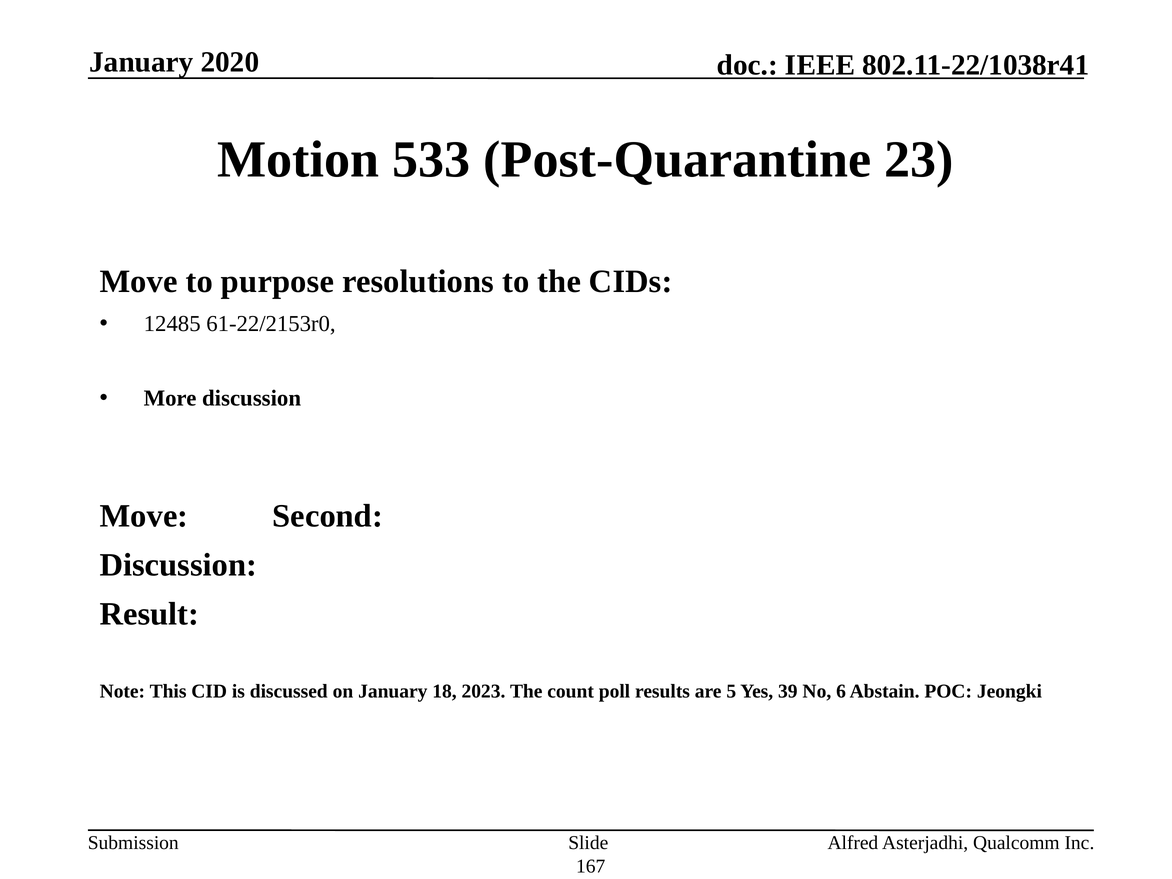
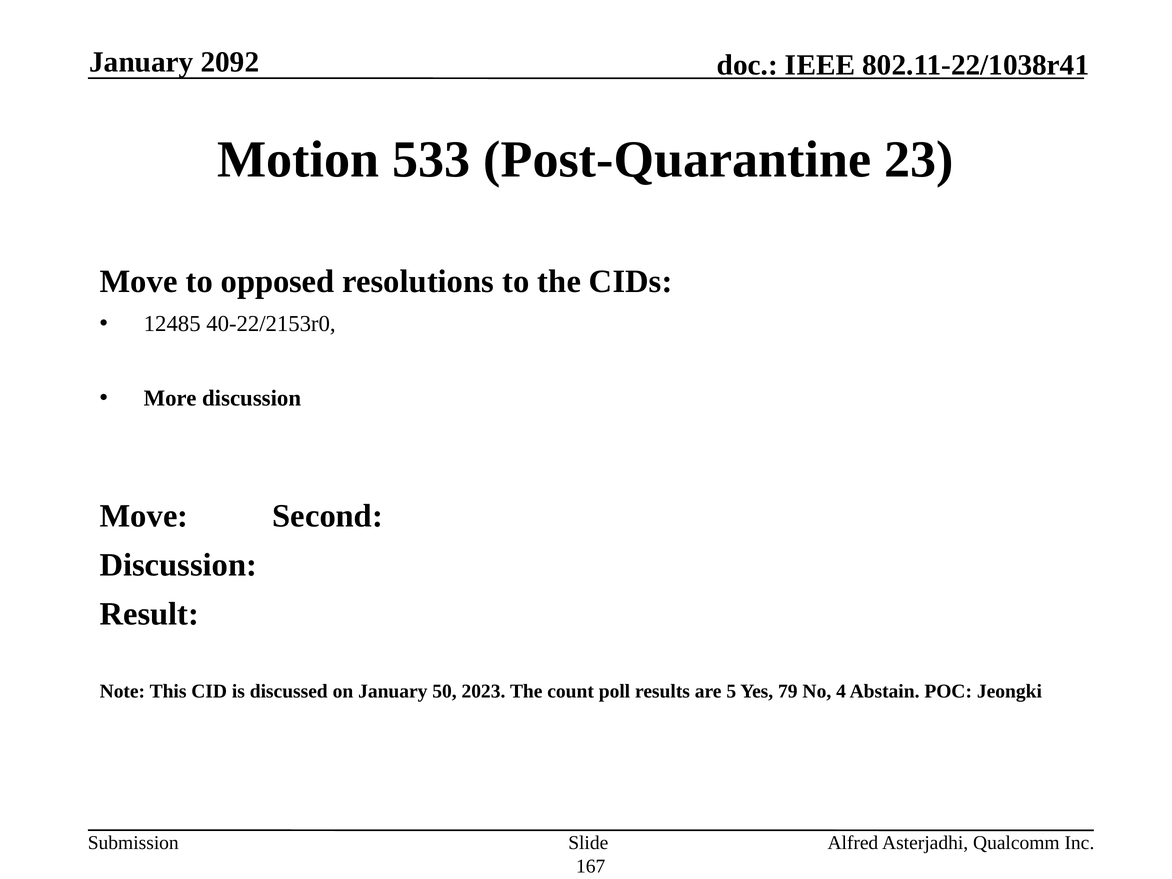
2020: 2020 -> 2092
purpose: purpose -> opposed
61-22/2153r0: 61-22/2153r0 -> 40-22/2153r0
18: 18 -> 50
39: 39 -> 79
6: 6 -> 4
